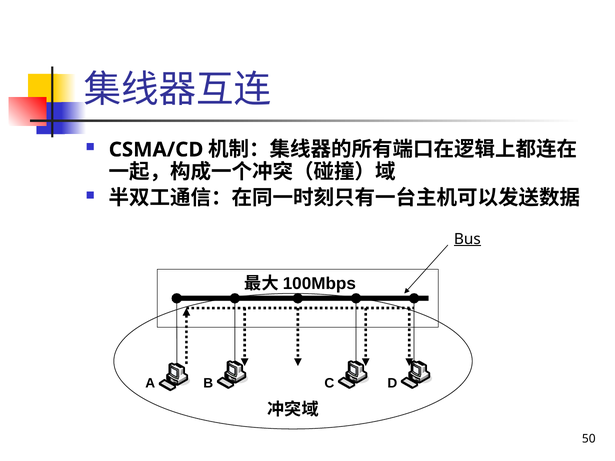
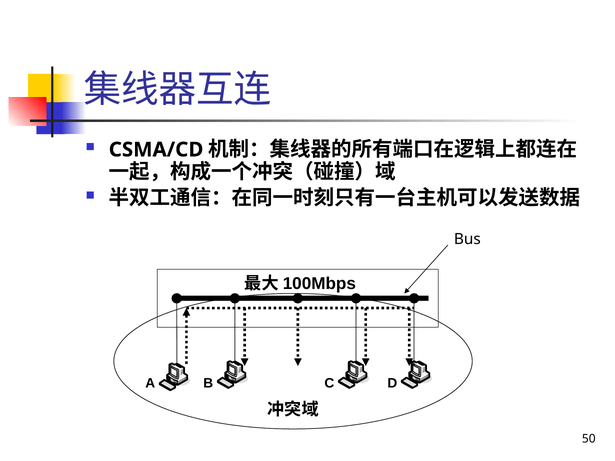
Bus underline: present -> none
